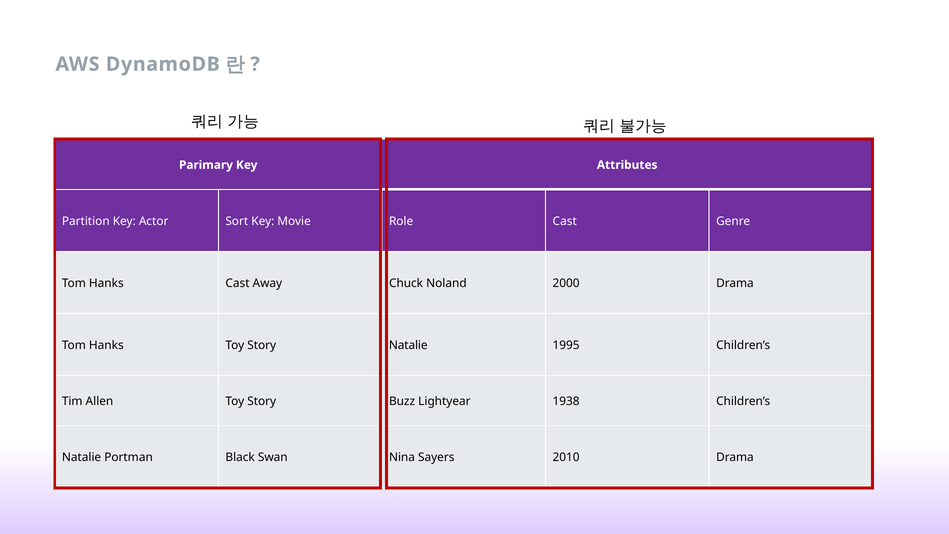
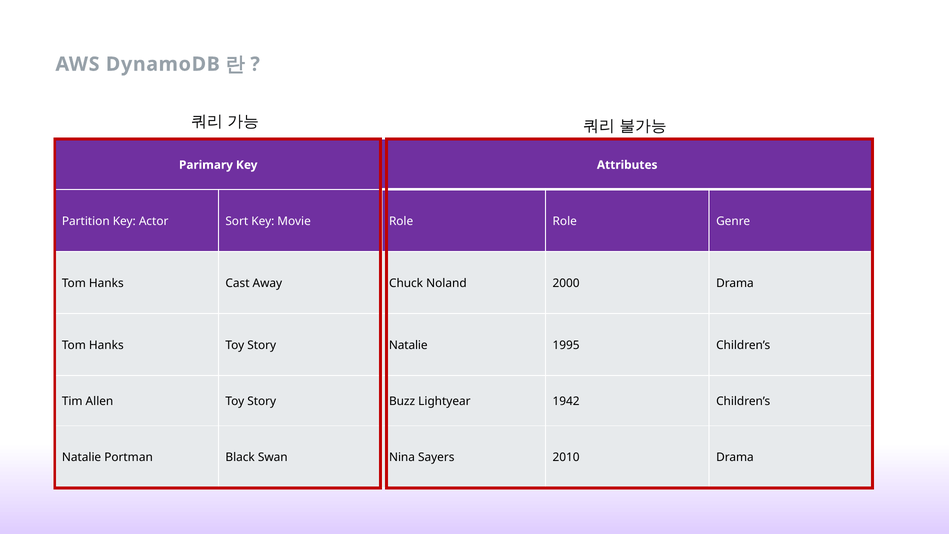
Role Cast: Cast -> Role
1938: 1938 -> 1942
